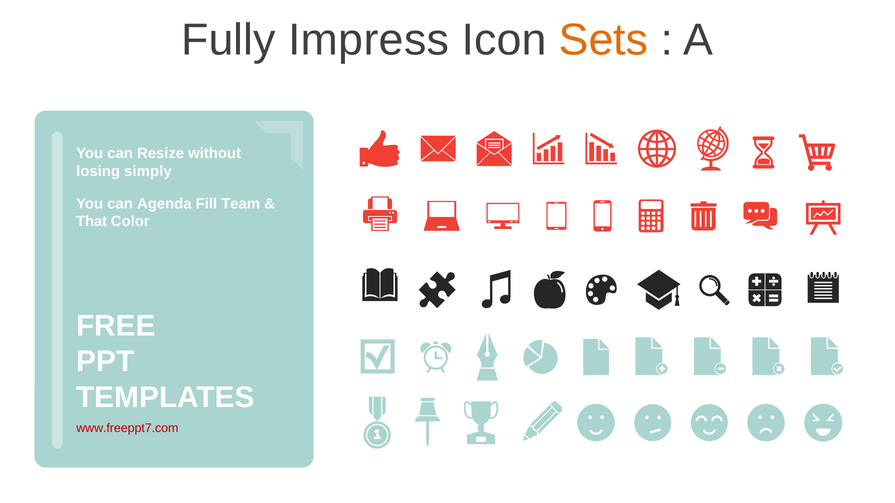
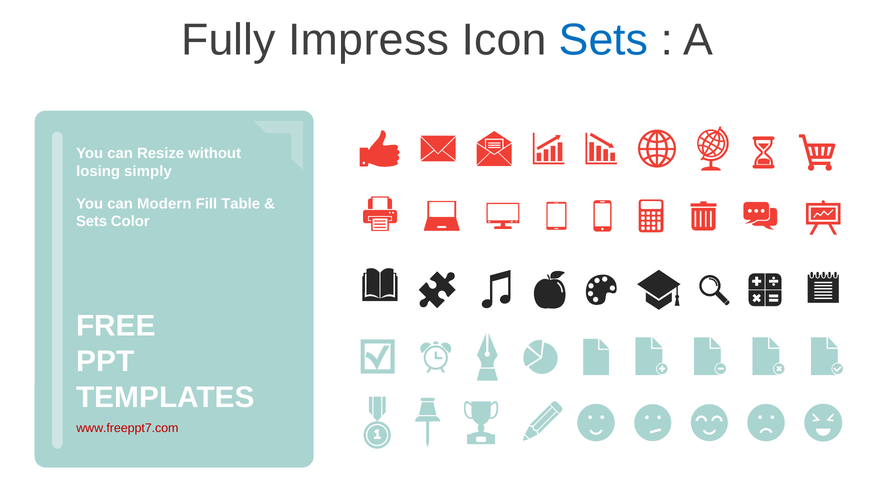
Sets at (604, 40) colour: orange -> blue
Agenda: Agenda -> Modern
Team: Team -> Table
That at (92, 222): That -> Sets
